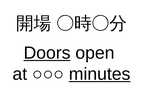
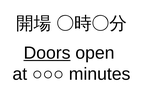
minutes underline: present -> none
